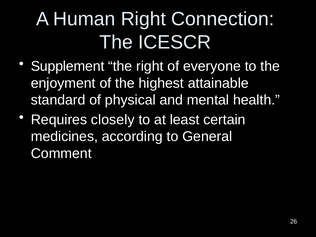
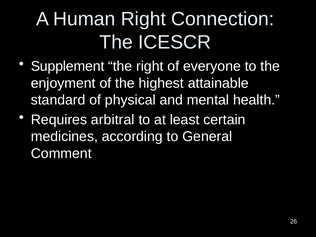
closely: closely -> arbitral
